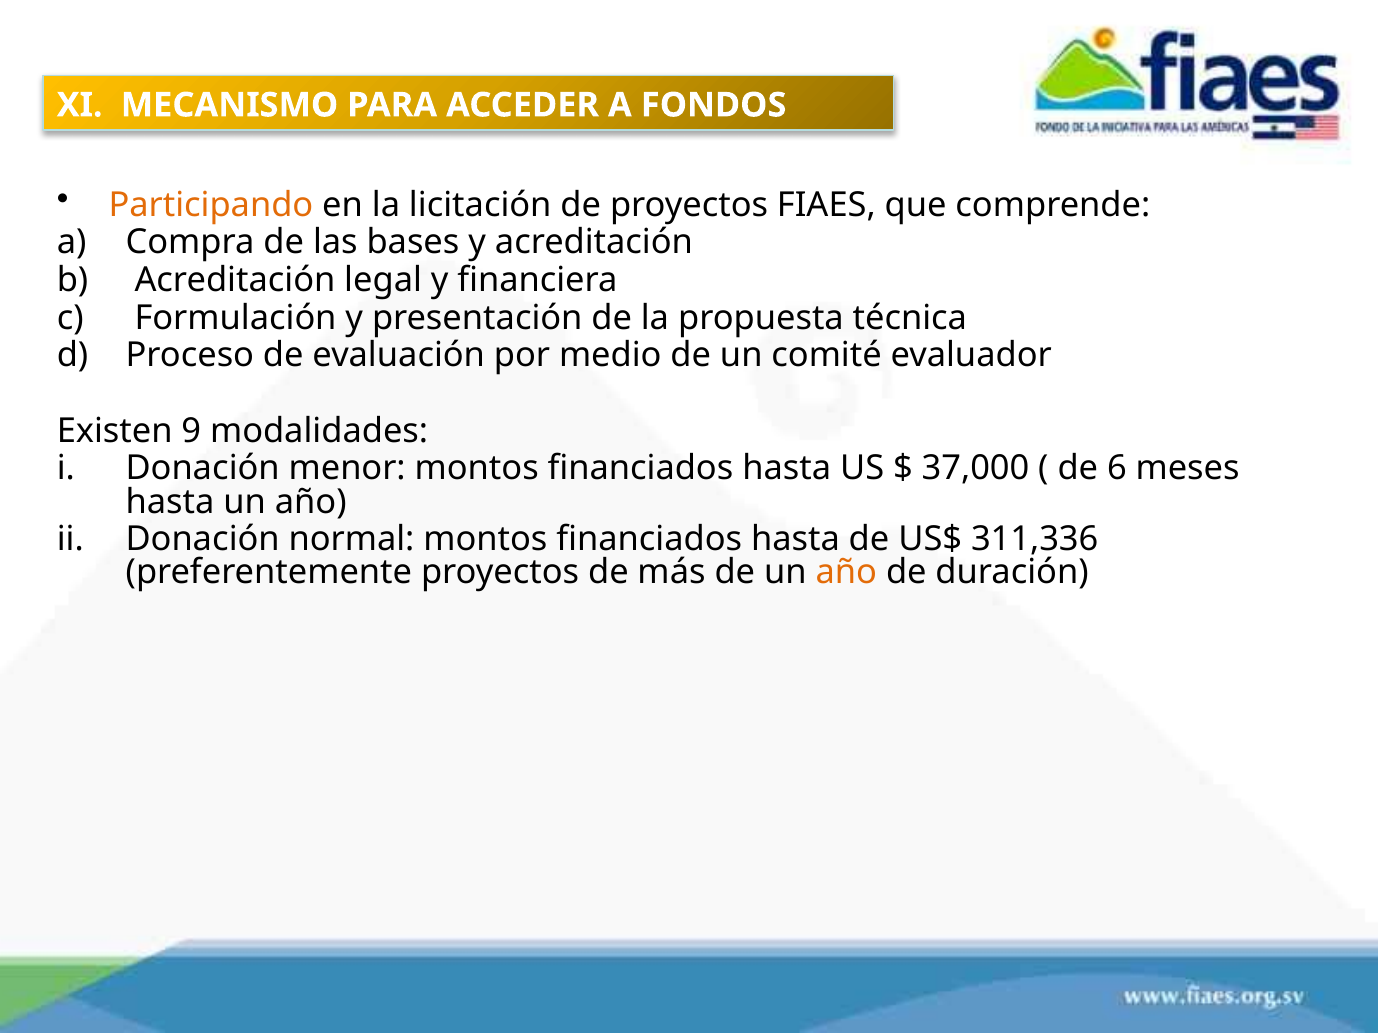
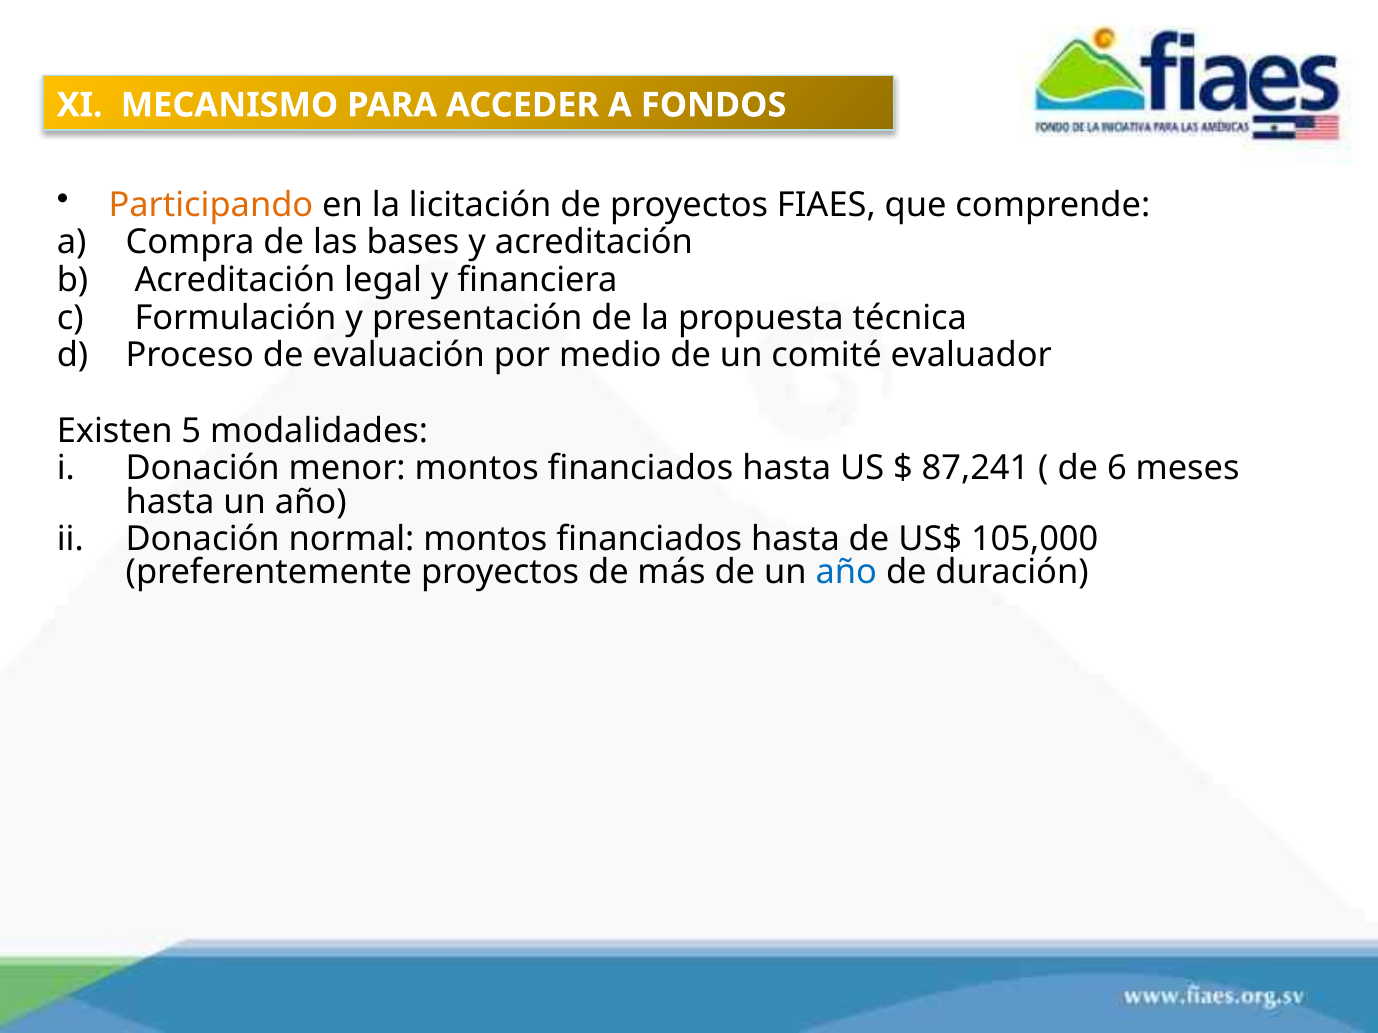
9: 9 -> 5
37,000: 37,000 -> 87,241
311,336: 311,336 -> 105,000
año at (846, 573) colour: orange -> blue
